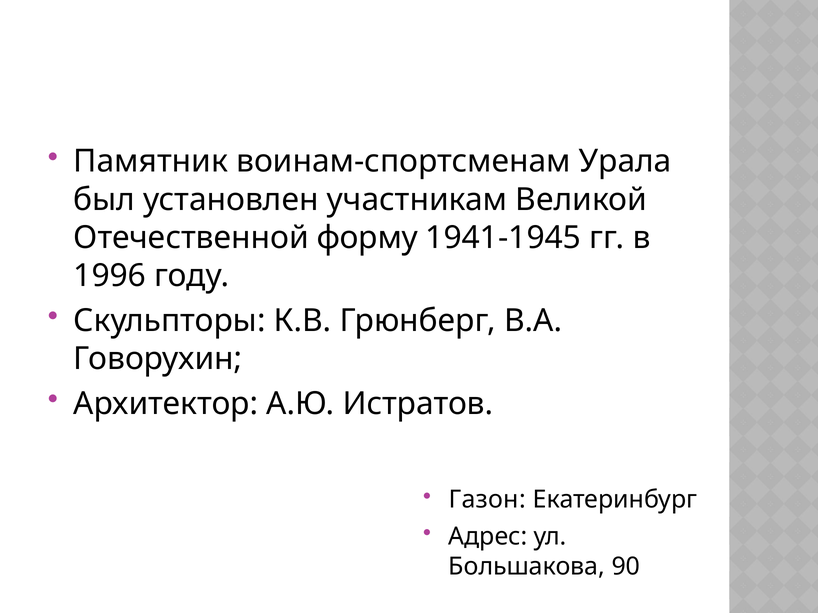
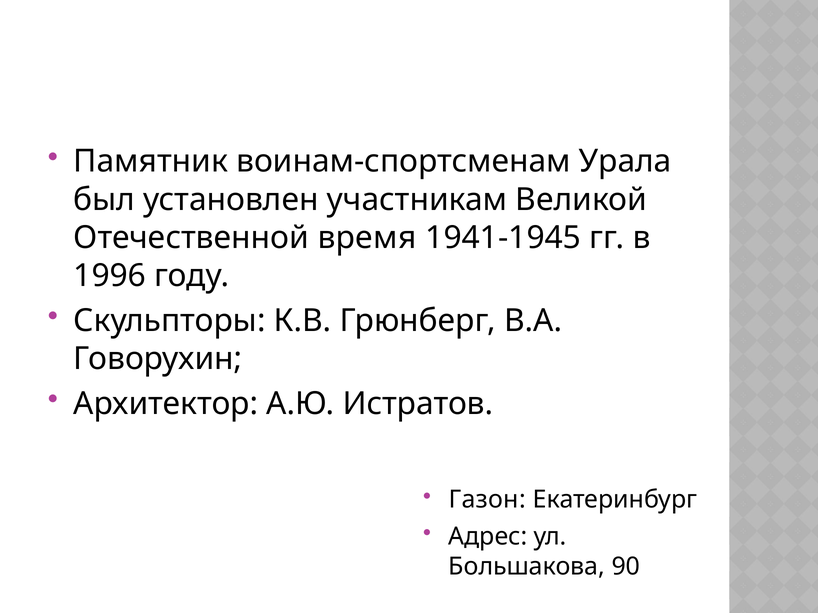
форму: форму -> время
